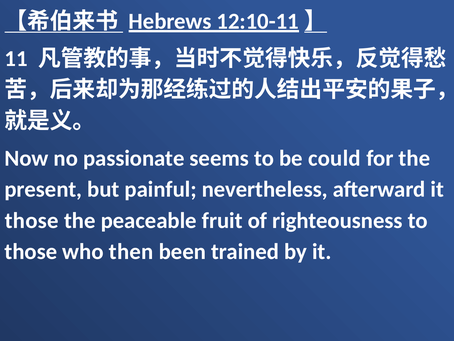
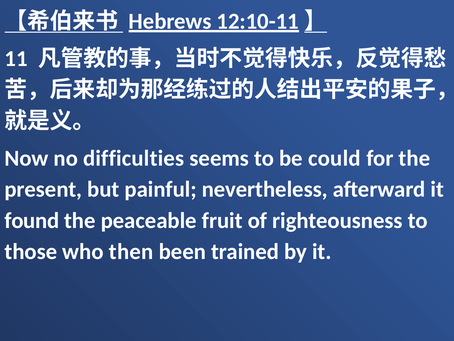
passionate: passionate -> difficulties
those at (32, 220): those -> found
